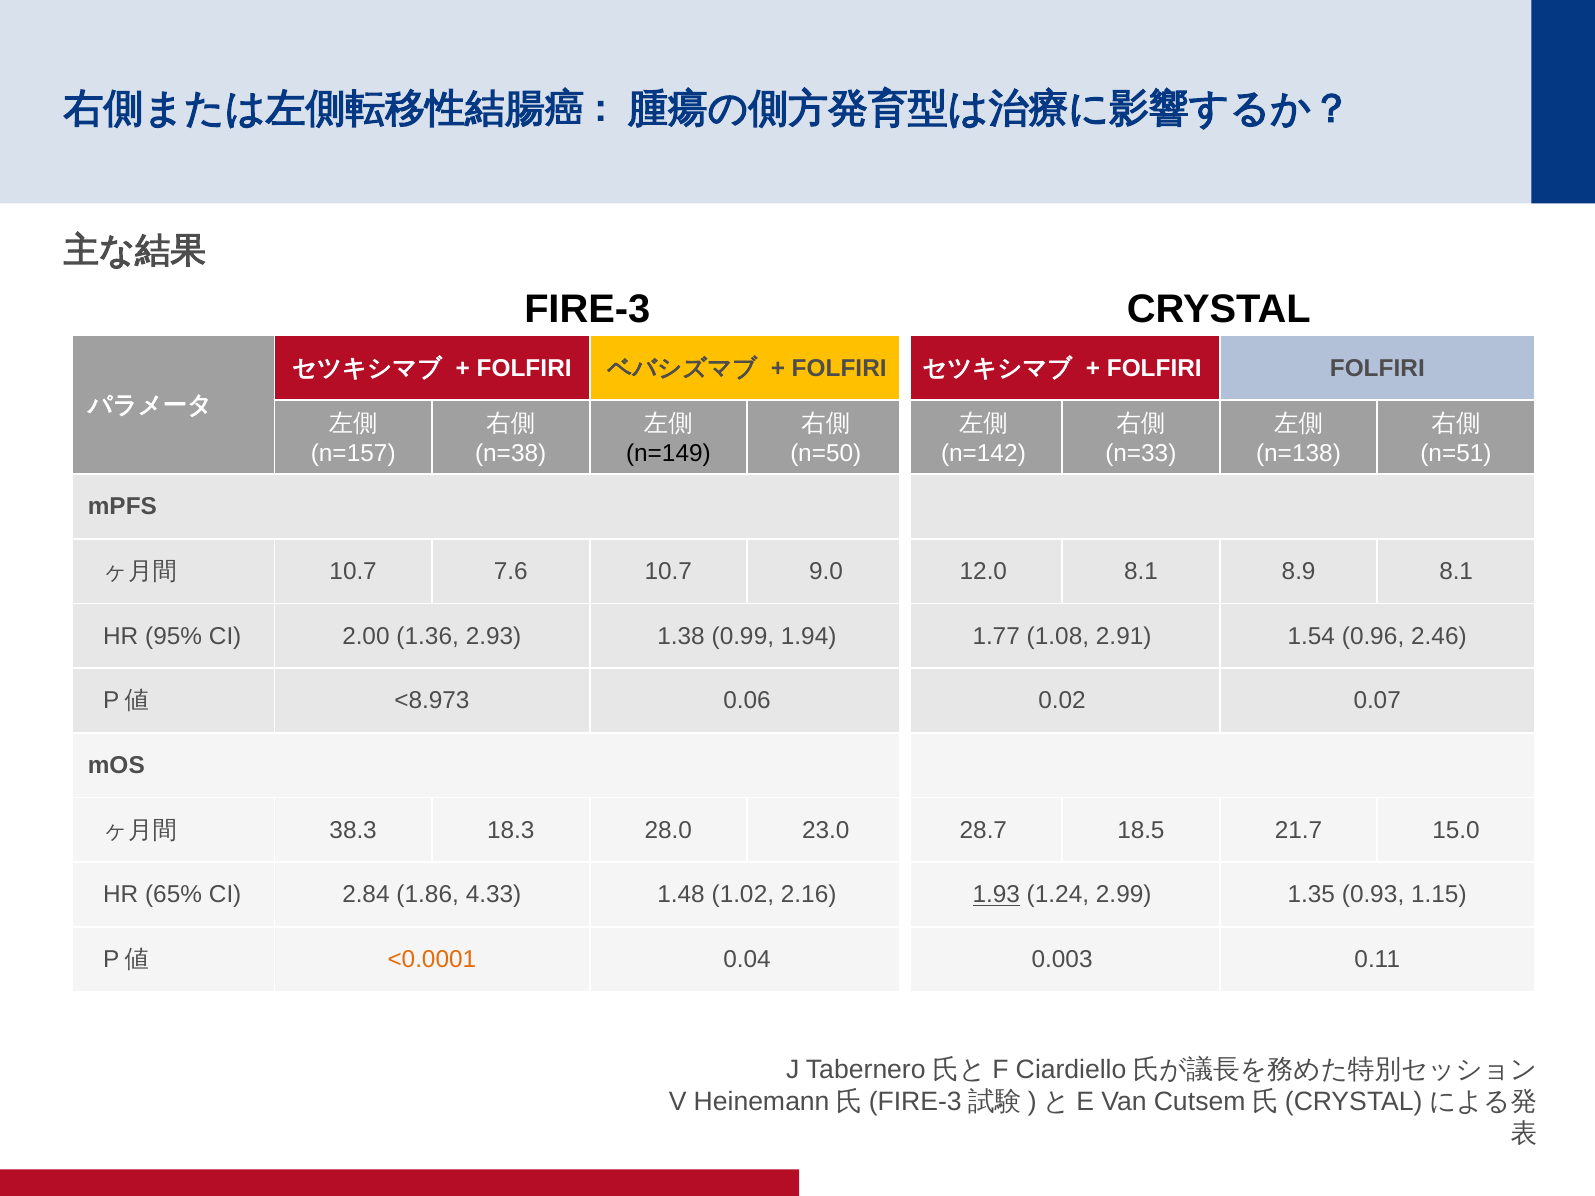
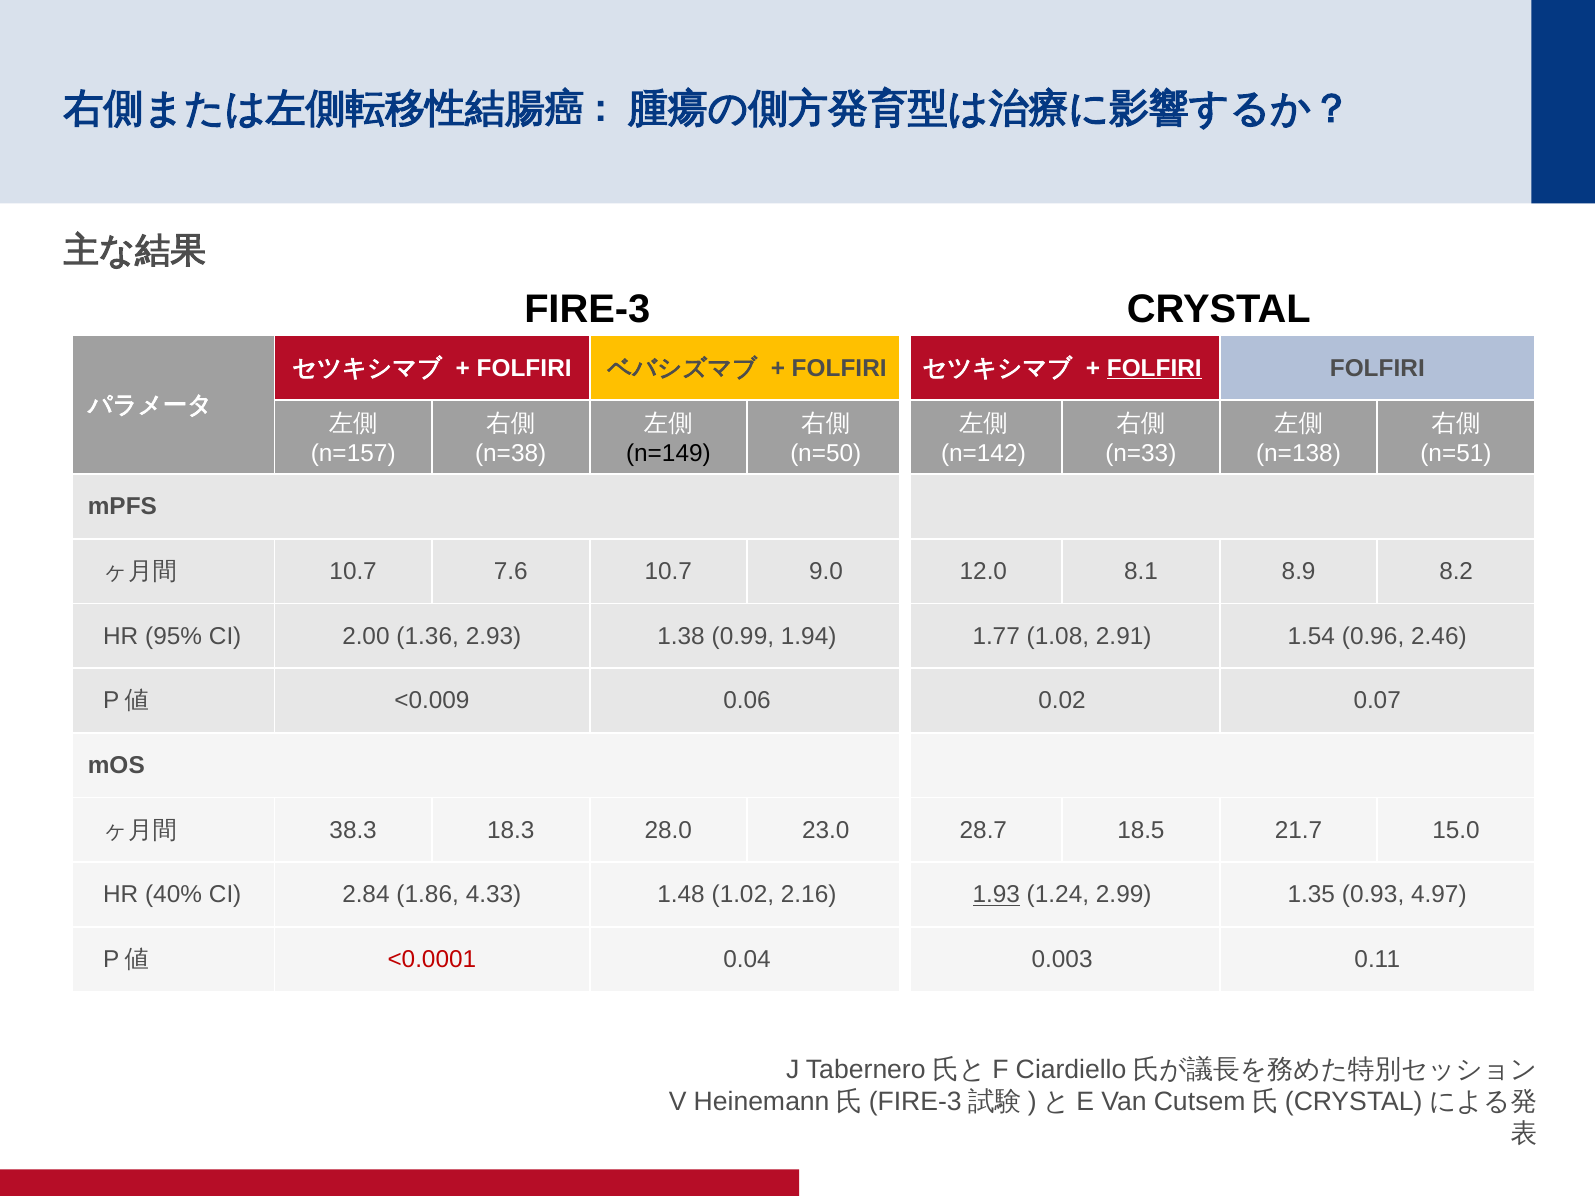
FOLFIRI at (1154, 368) underline: none -> present
8.9 8.1: 8.1 -> 8.2
<8.973: <8.973 -> <0.009
65%: 65% -> 40%
1.15: 1.15 -> 4.97
<0.0001 colour: orange -> red
